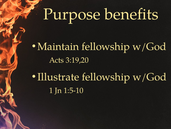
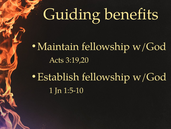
Purpose: Purpose -> Guiding
Illustrate: Illustrate -> Establish
